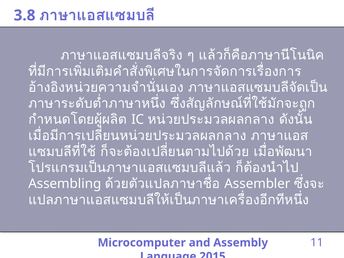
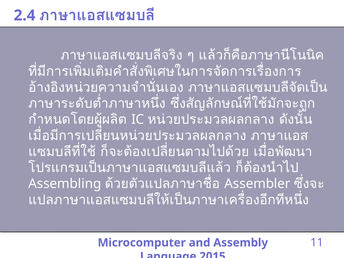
3.8: 3.8 -> 2.4
